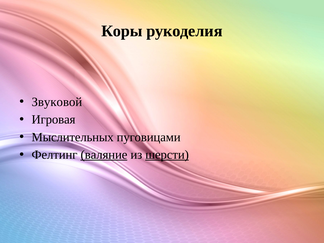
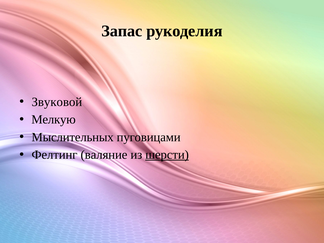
Коры: Коры -> Запас
Игровая: Игровая -> Мелкую
валяние underline: present -> none
